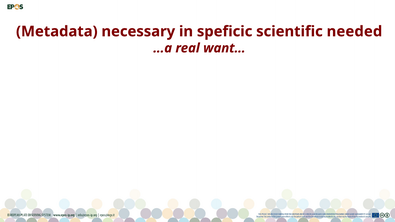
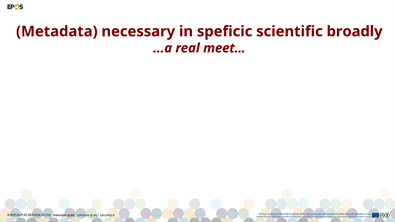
needed: needed -> broadly
want…: want… -> meet…
